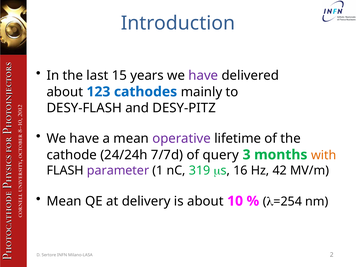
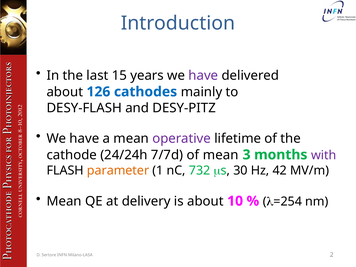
123: 123 -> 126
of query: query -> mean
with colour: orange -> purple
parameter colour: purple -> orange
319: 319 -> 732
16: 16 -> 30
